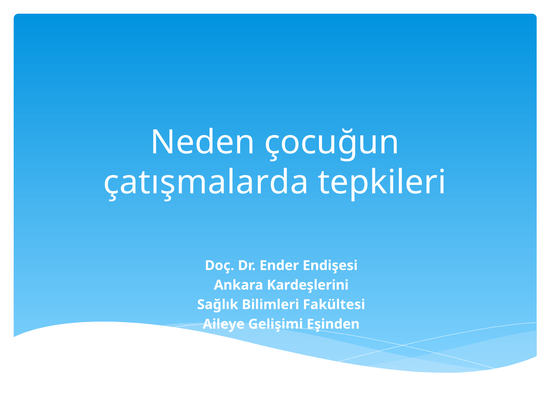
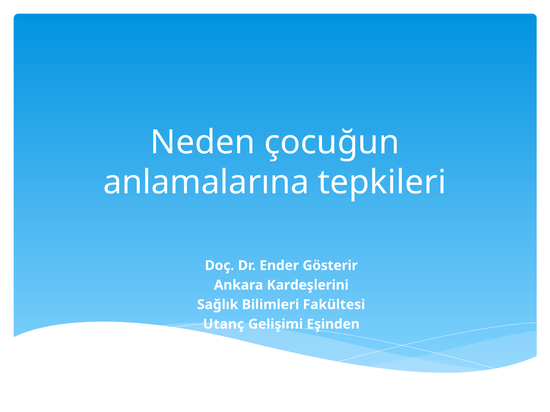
çatışmalarda: çatışmalarda -> anlamalarına
Endişesi: Endişesi -> Gösterir
Aileye: Aileye -> Utanç
